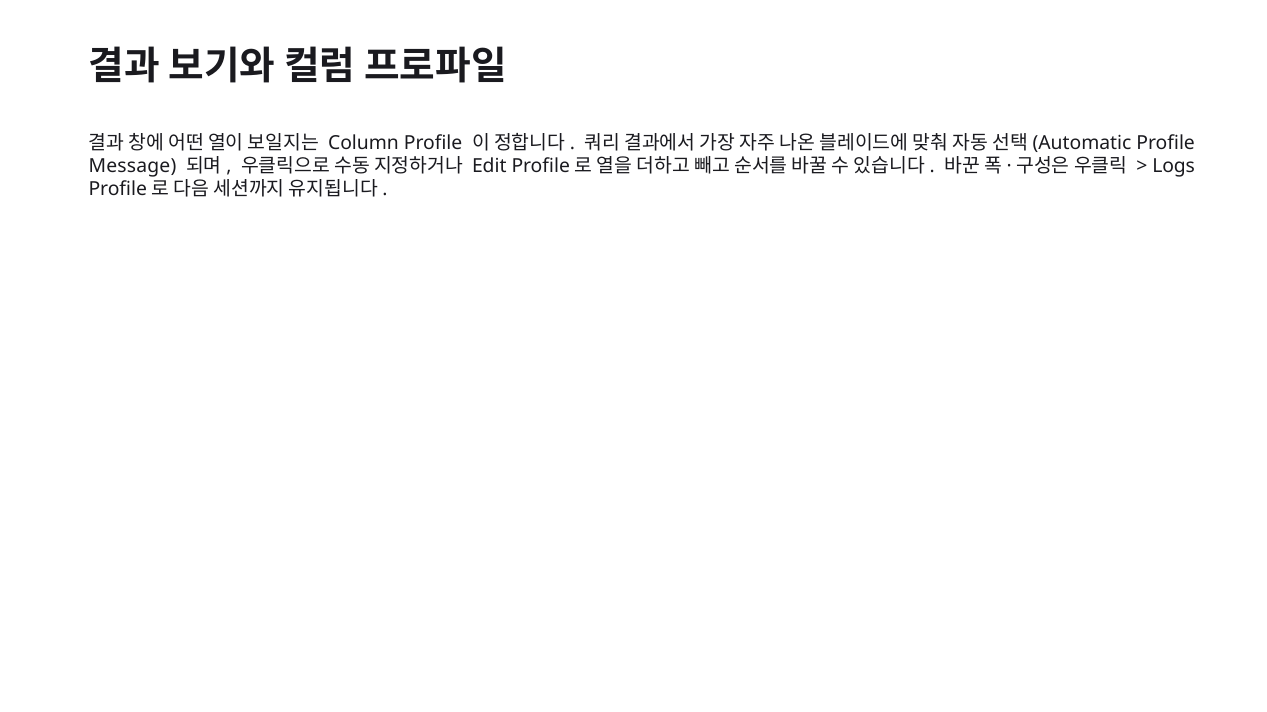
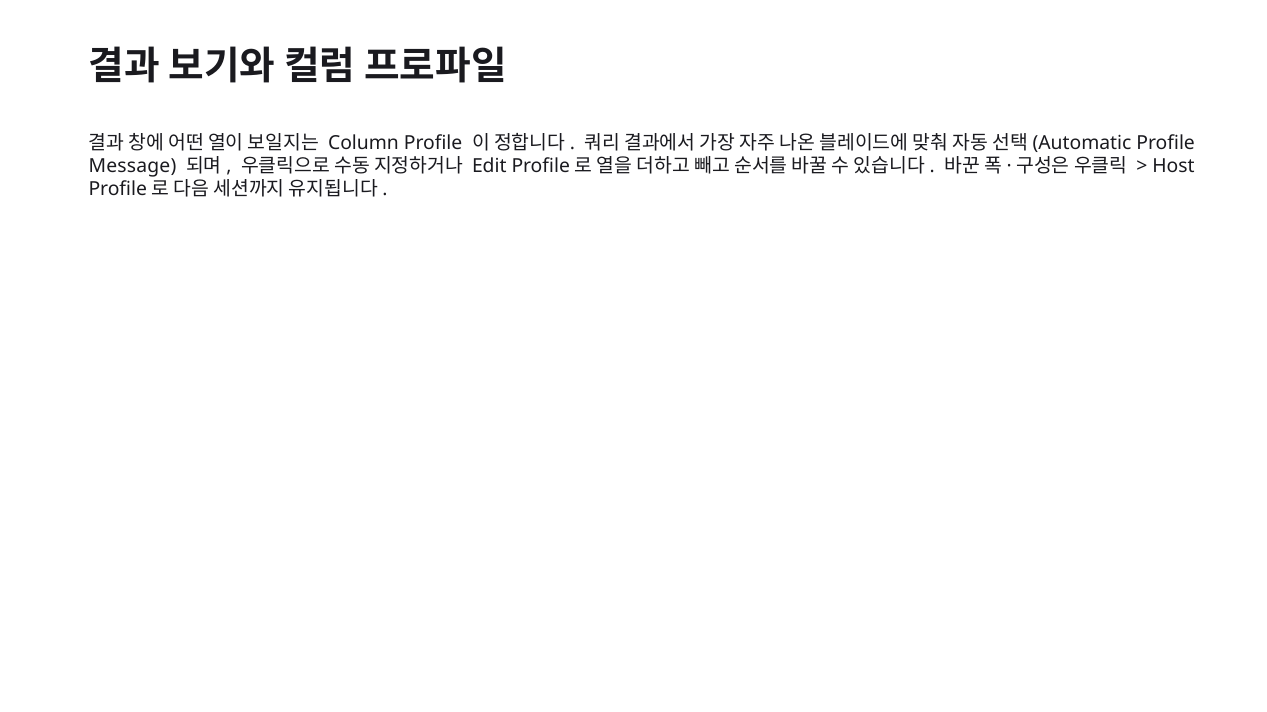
Logs: Logs -> Host
